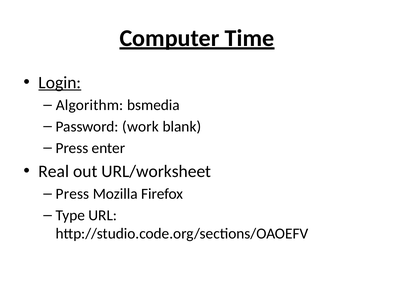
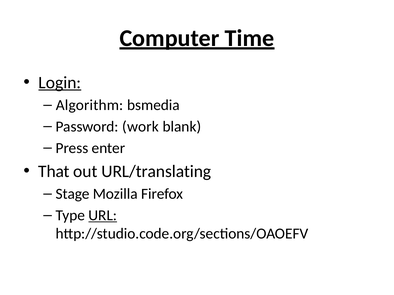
Real: Real -> That
URL/worksheet: URL/worksheet -> URL/translating
Press at (72, 194): Press -> Stage
URL underline: none -> present
